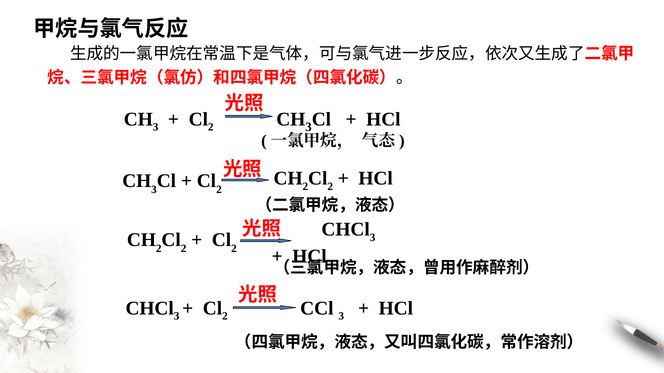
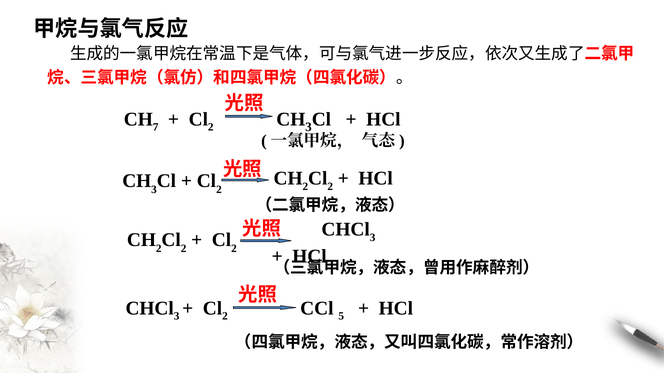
3 at (156, 127): 3 -> 7
CCl 3: 3 -> 5
